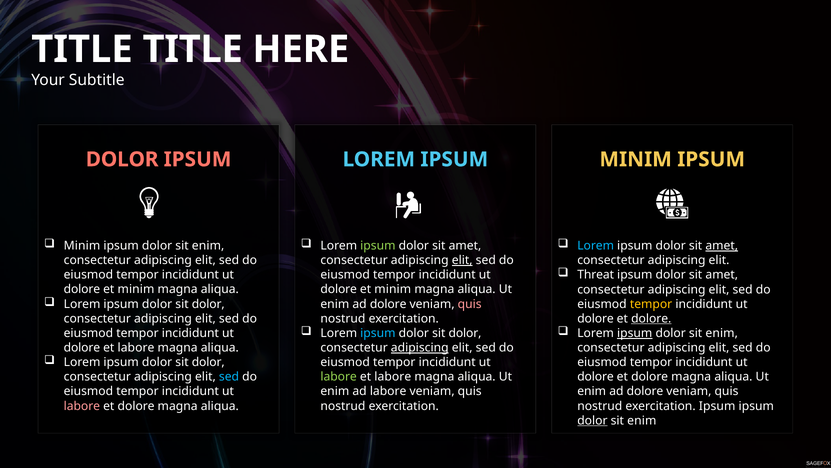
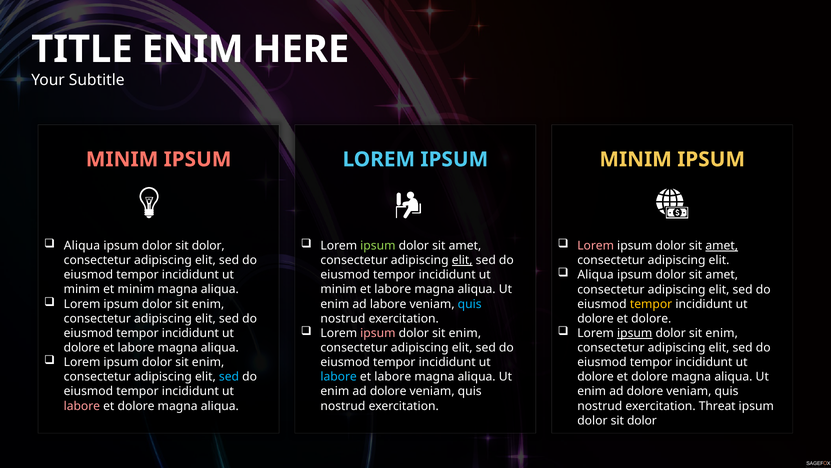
TITLE at (193, 49): TITLE -> ENIM
DOLOR at (122, 159): DOLOR -> MINIM
Minim at (82, 245): Minim -> Aliqua
enim at (208, 245): enim -> dolor
Lorem at (596, 245) colour: light blue -> pink
Threat at (596, 275): Threat -> Aliqua
dolore at (82, 289): dolore -> minim
dolore at (339, 289): dolore -> minim
minim at (393, 289): minim -> labore
dolor at (208, 304): dolor -> enim
dolore at (388, 304): dolore -> labore
quis at (470, 304) colour: pink -> light blue
dolore at (651, 318) underline: present -> none
ipsum at (378, 333) colour: light blue -> pink
dolor at (465, 333): dolor -> enim
adipiscing at (420, 347) underline: present -> none
dolor at (208, 362): dolor -> enim
labore at (339, 376) colour: light green -> light blue
labore at (388, 391): labore -> dolore
exercitation Ipsum: Ipsum -> Threat
dolor at (592, 420) underline: present -> none
enim at (642, 420): enim -> dolor
